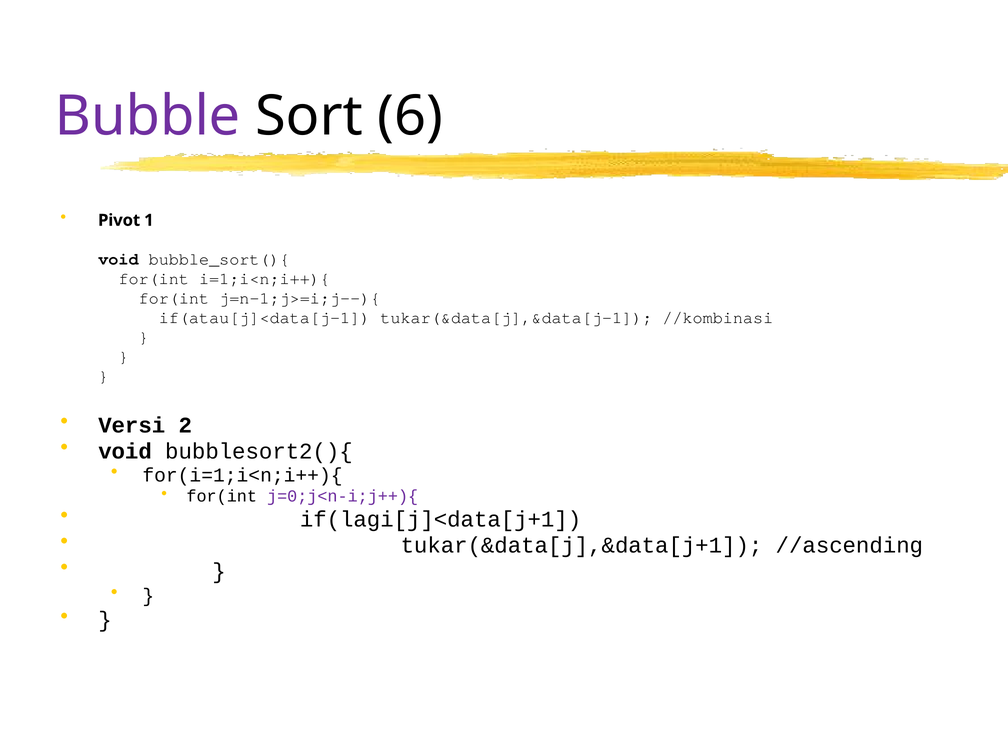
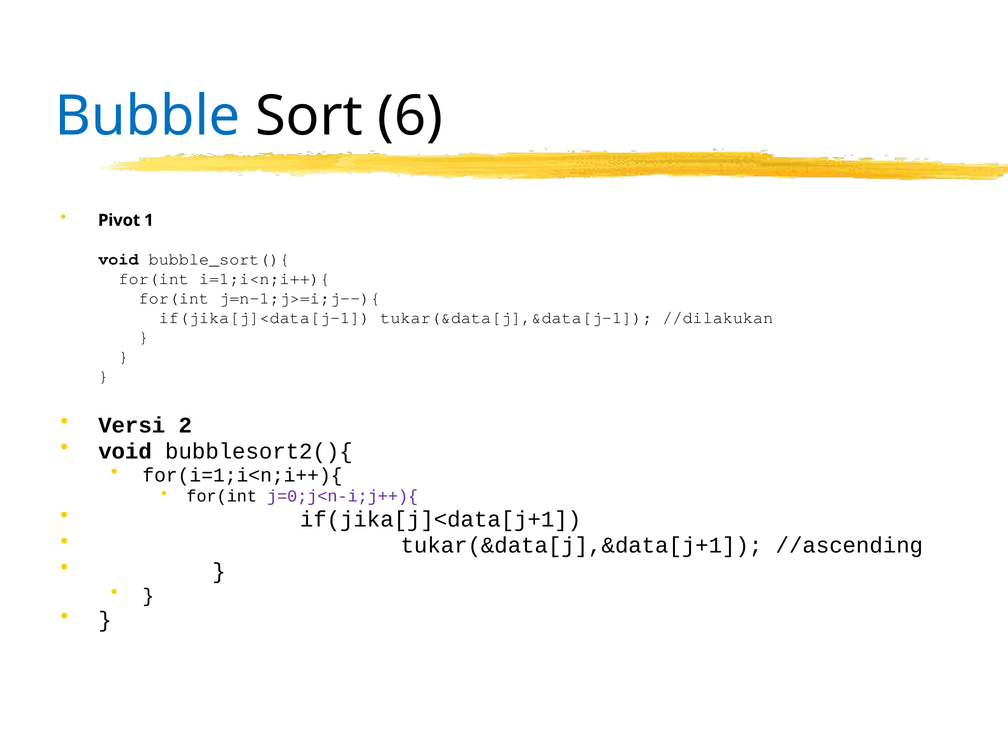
Bubble colour: purple -> blue
if(atau[j]<data[j-1: if(atau[j]<data[j-1 -> if(jika[j]<data[j-1
//kombinasi: //kombinasi -> //dilakukan
if(lagi[j]<data[j+1: if(lagi[j]<data[j+1 -> if(jika[j]<data[j+1
